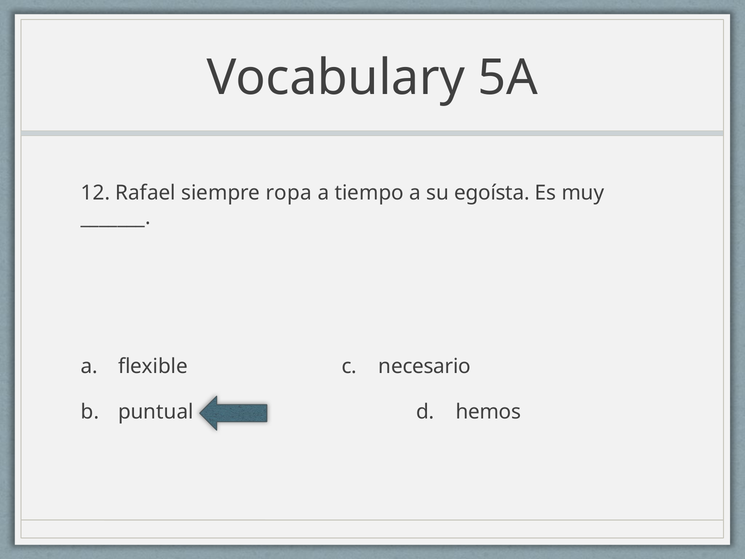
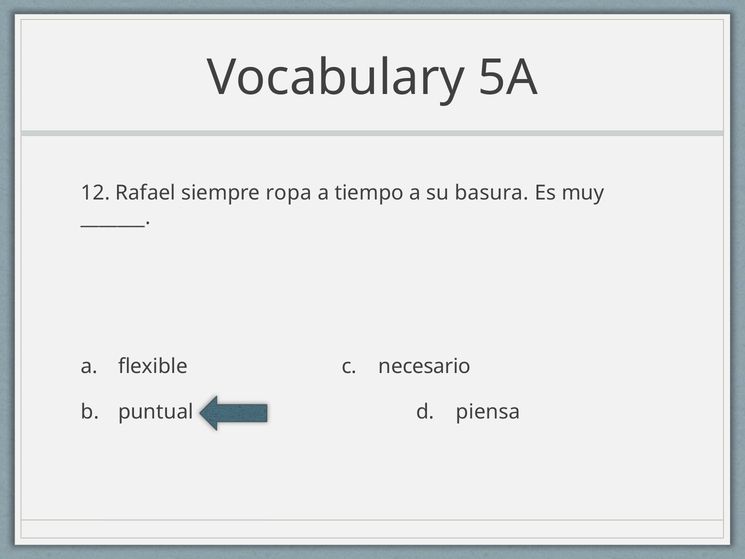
egoísta: egoísta -> basura
hemos: hemos -> piensa
